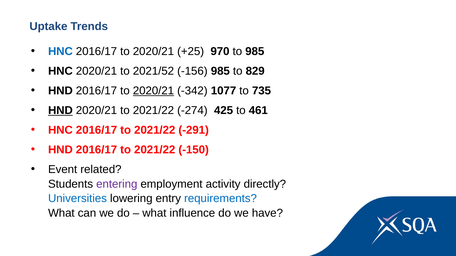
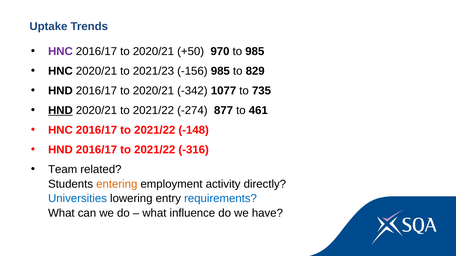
HNC at (60, 52) colour: blue -> purple
+25: +25 -> +50
2021/52: 2021/52 -> 2021/23
2020/21 at (153, 91) underline: present -> none
425: 425 -> 877
-291: -291 -> -148
-150: -150 -> -316
Event: Event -> Team
entering colour: purple -> orange
